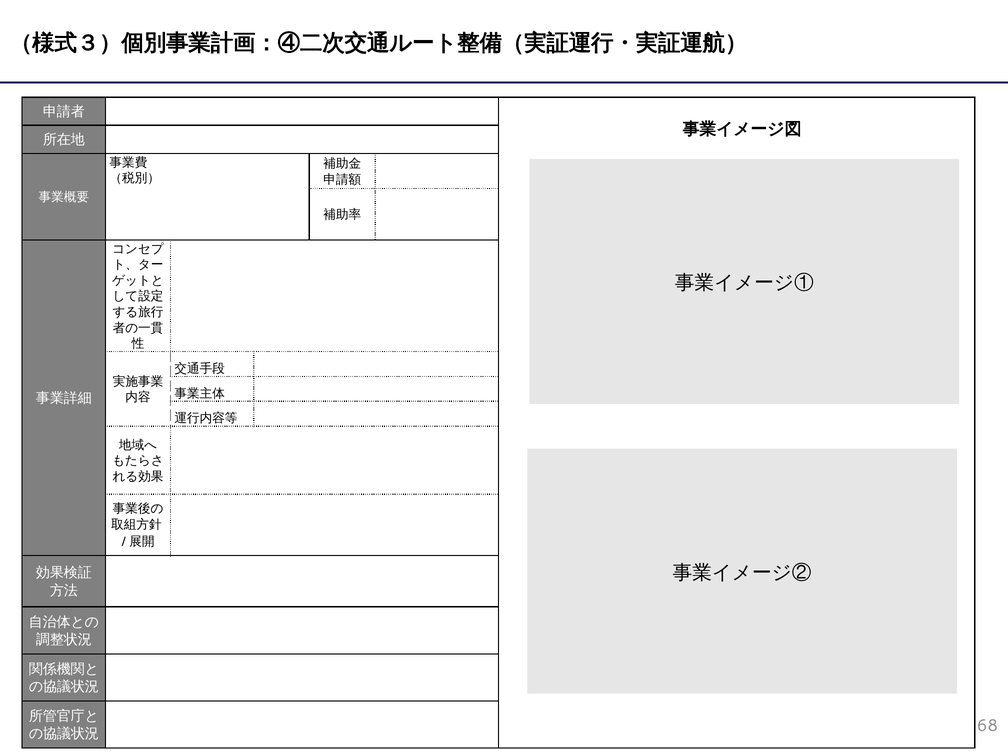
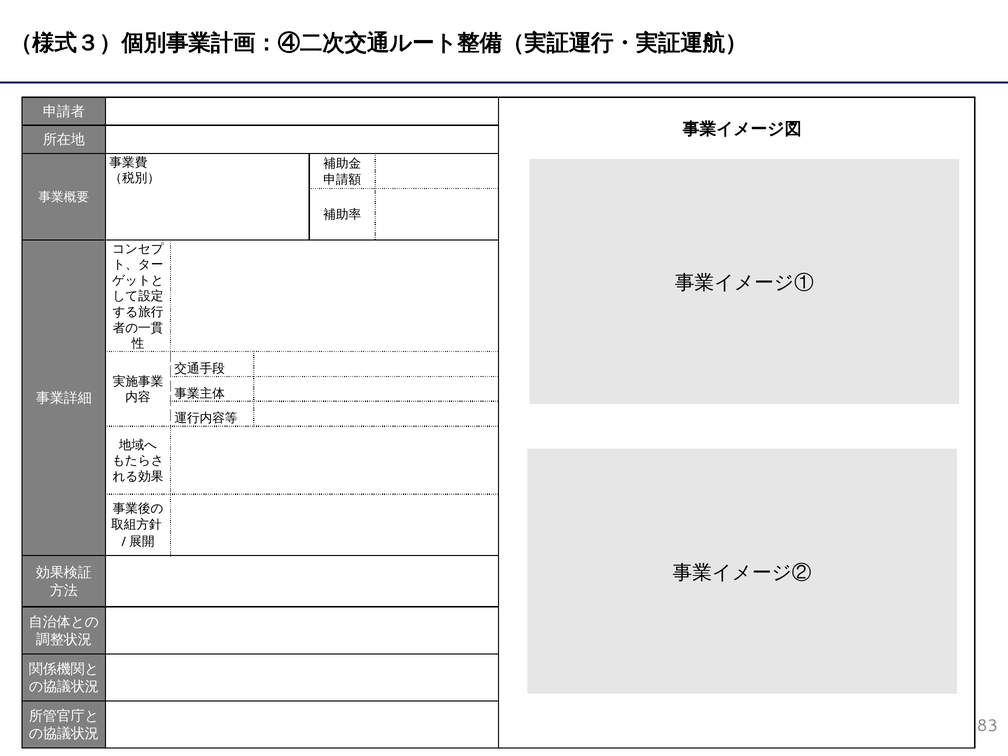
68: 68 -> 83
